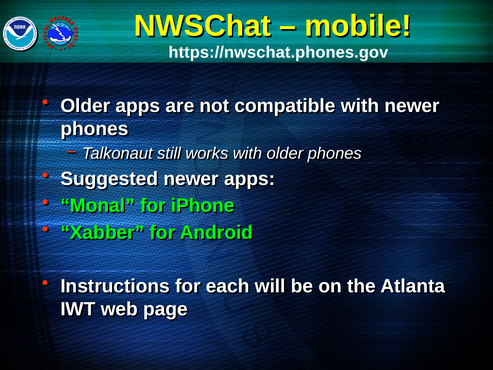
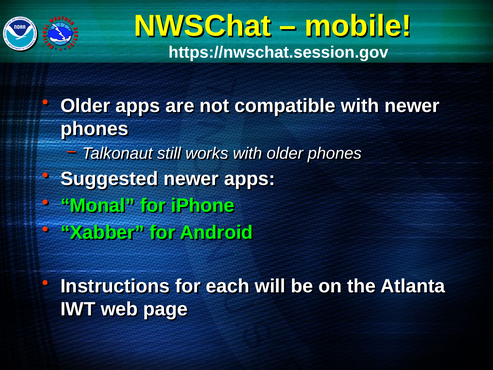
https://nwschat.phones.gov: https://nwschat.phones.gov -> https://nwschat.session.gov
